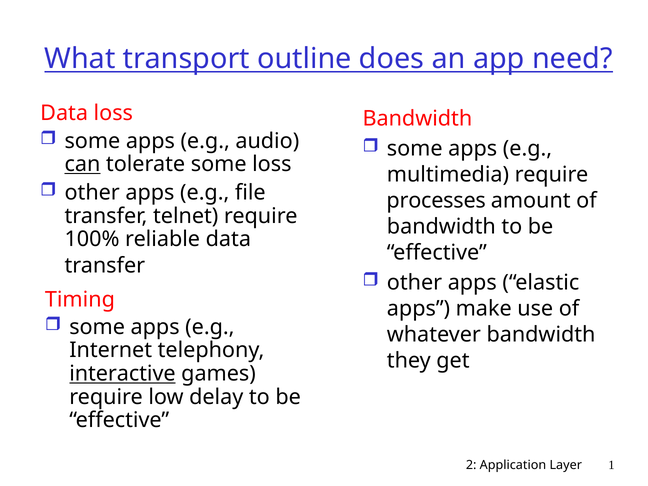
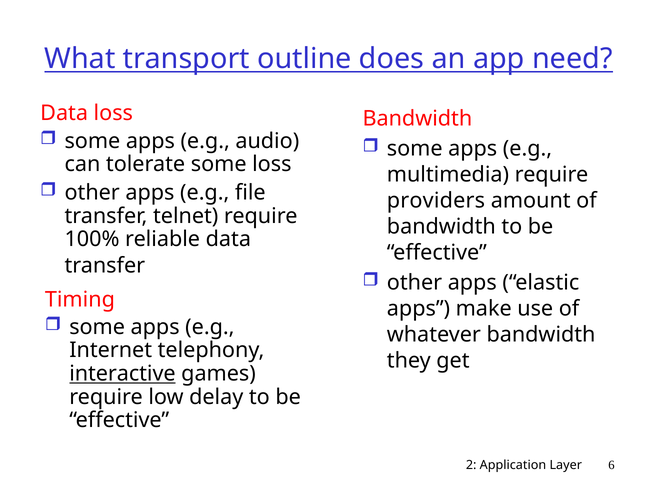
can underline: present -> none
processes: processes -> providers
1: 1 -> 6
